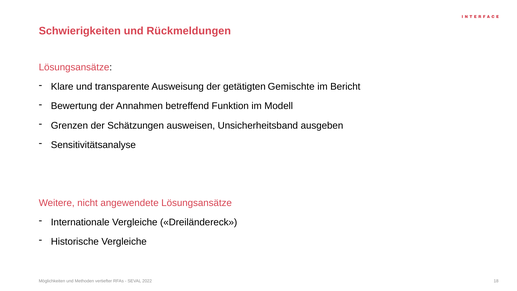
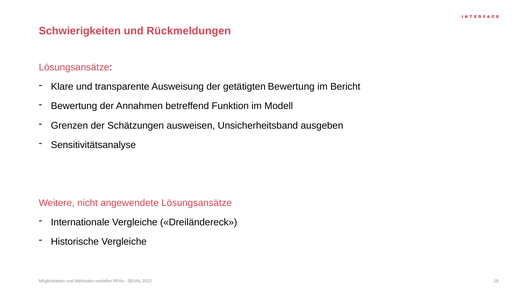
getätigten Gemischte: Gemischte -> Bewertung
